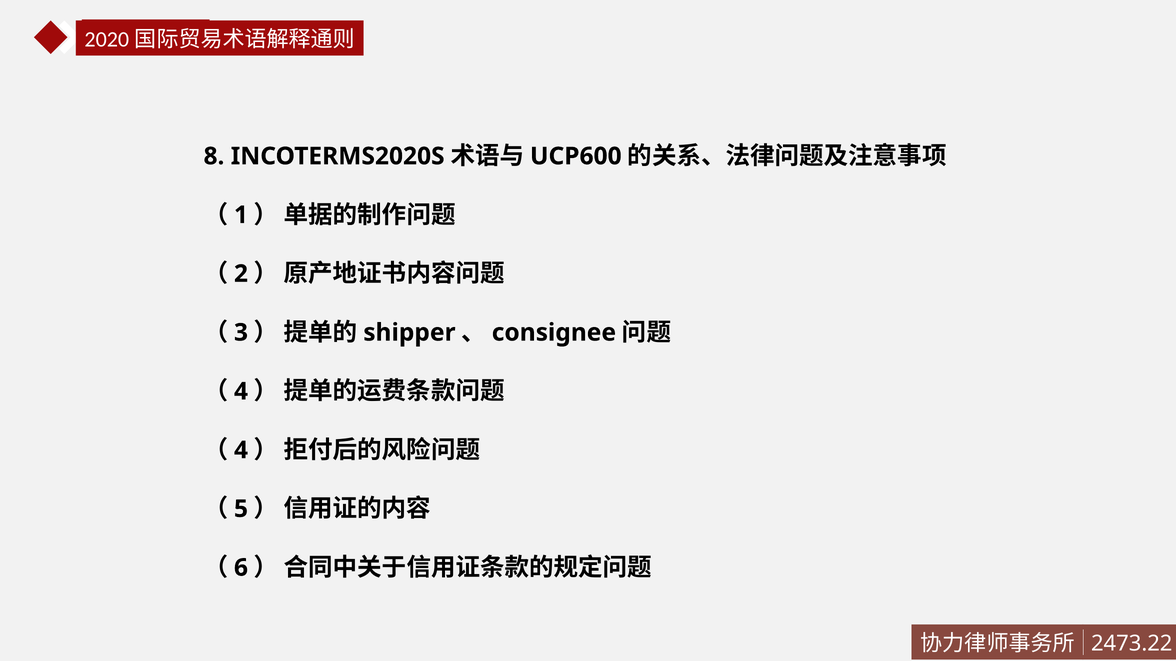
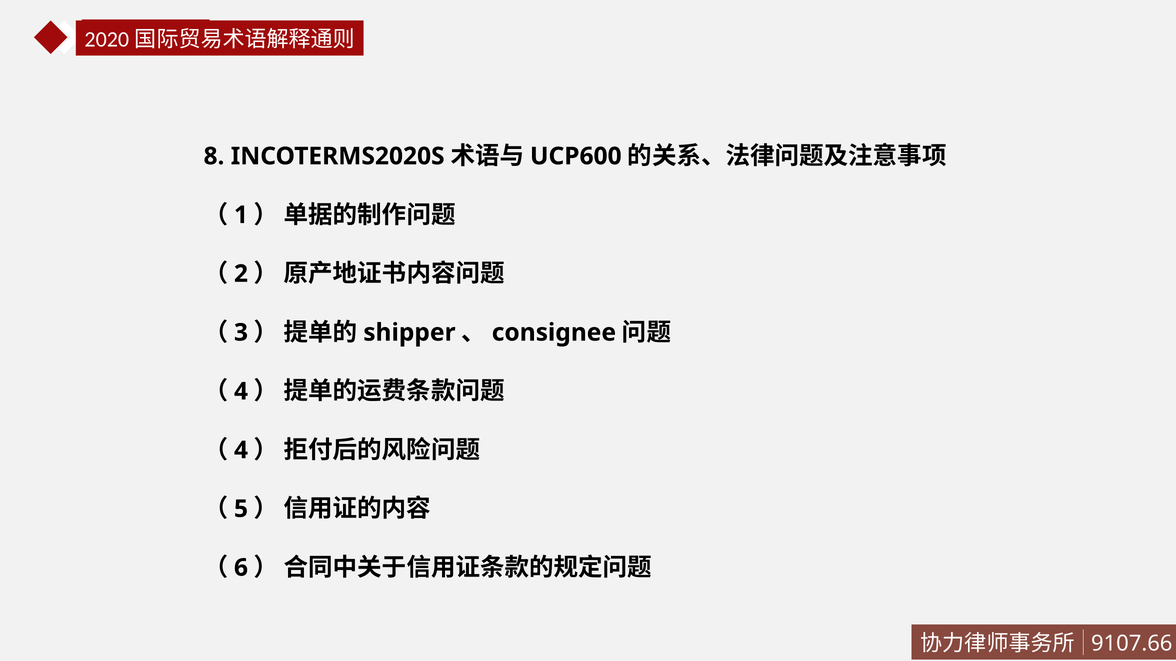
2473.22: 2473.22 -> 9107.66
